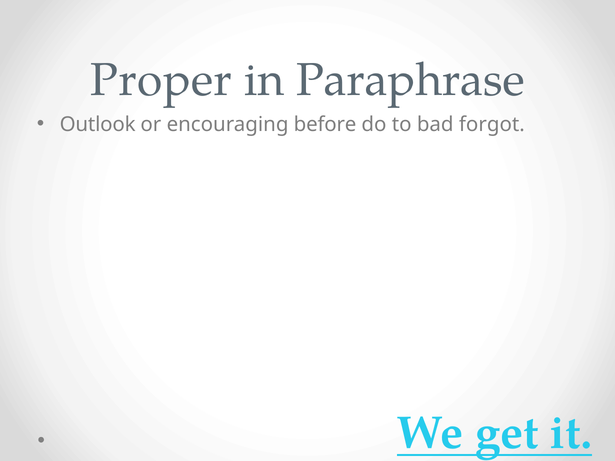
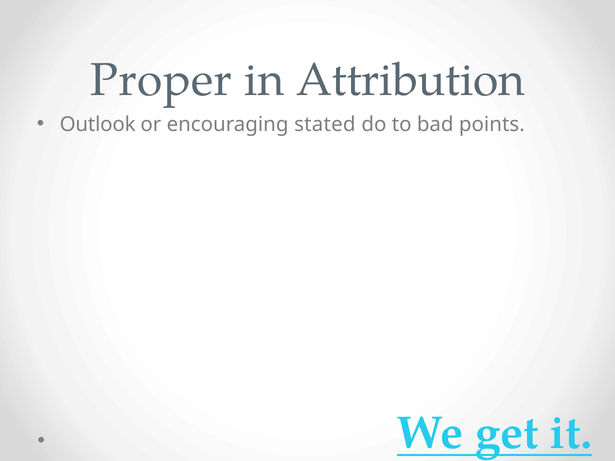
Paraphrase: Paraphrase -> Attribution
before: before -> stated
forgot: forgot -> points
